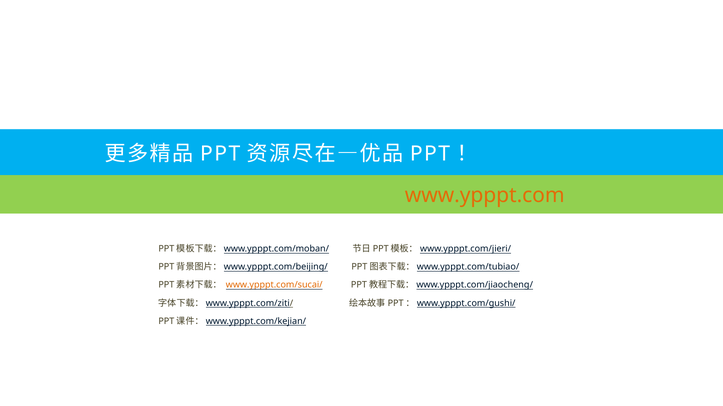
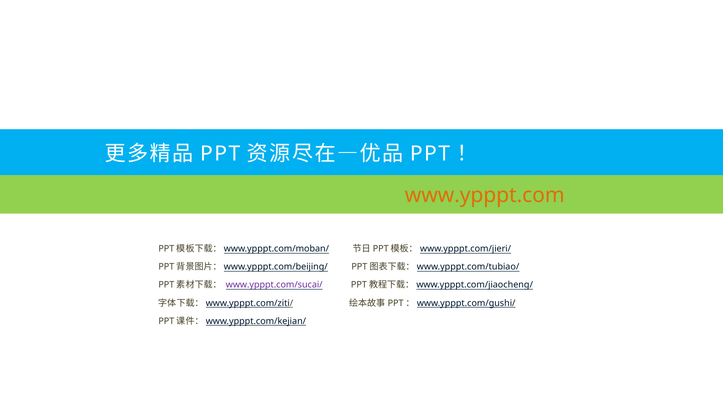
www.ypppt.com/sucai/ colour: orange -> purple
